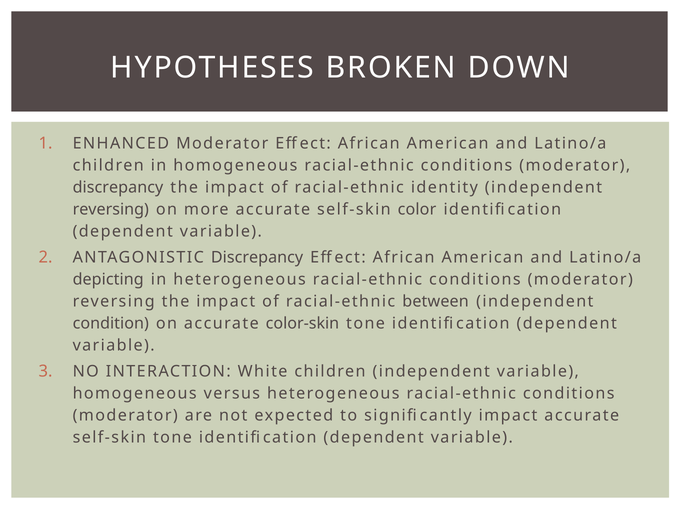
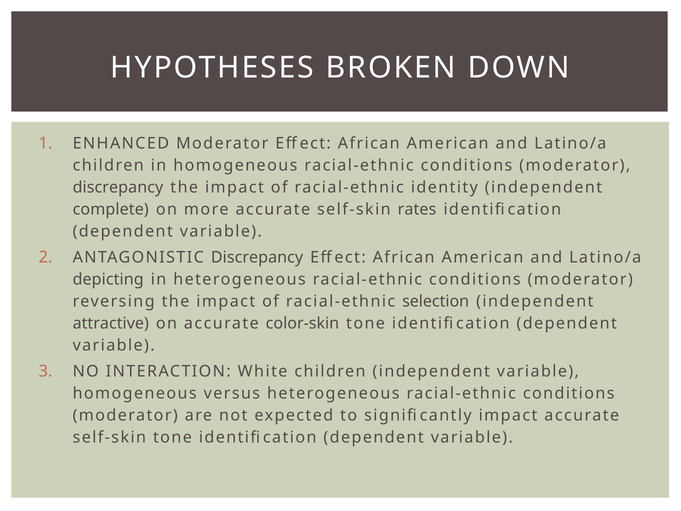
reversing at (111, 209): reversing -> complete
color: color -> rates
between: between -> selection
condition: condition -> attractive
